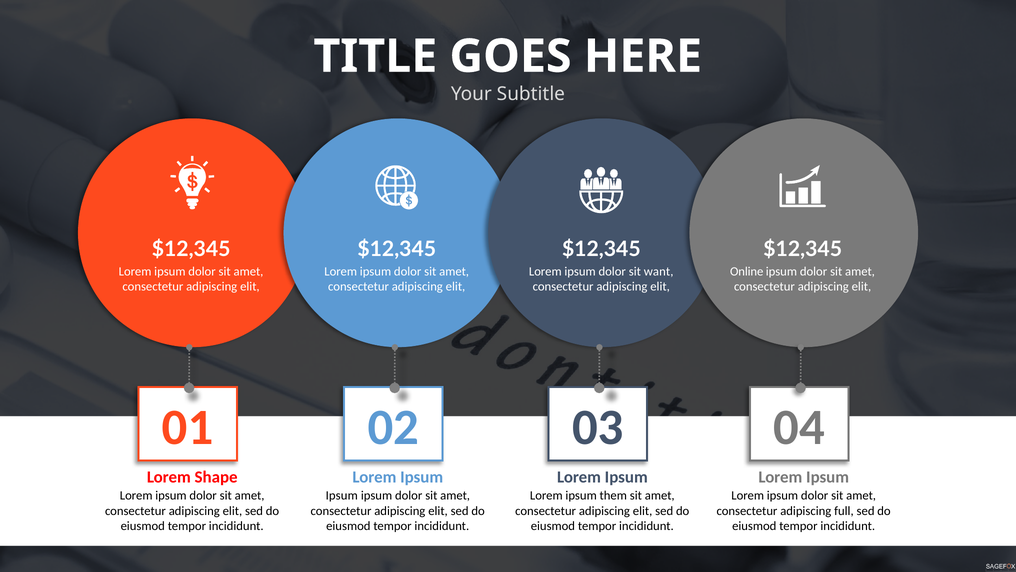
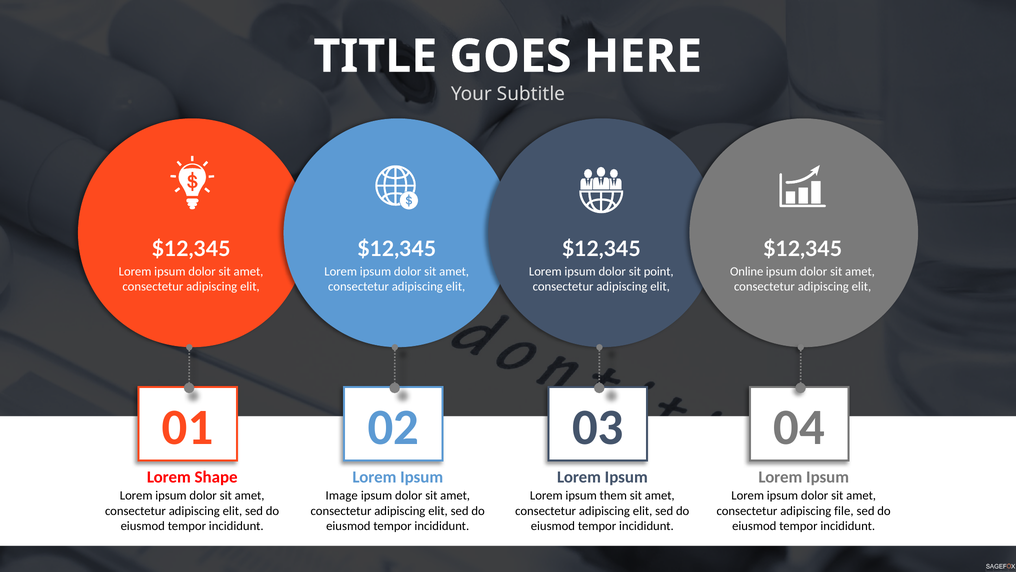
want: want -> point
Ipsum at (342, 495): Ipsum -> Image
full: full -> file
